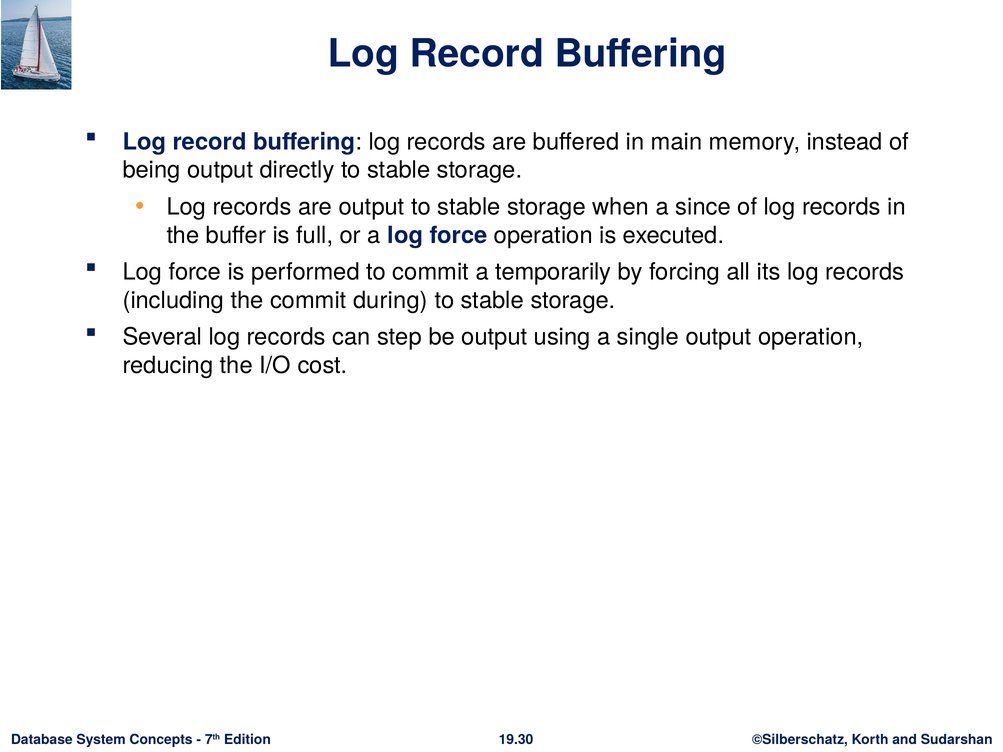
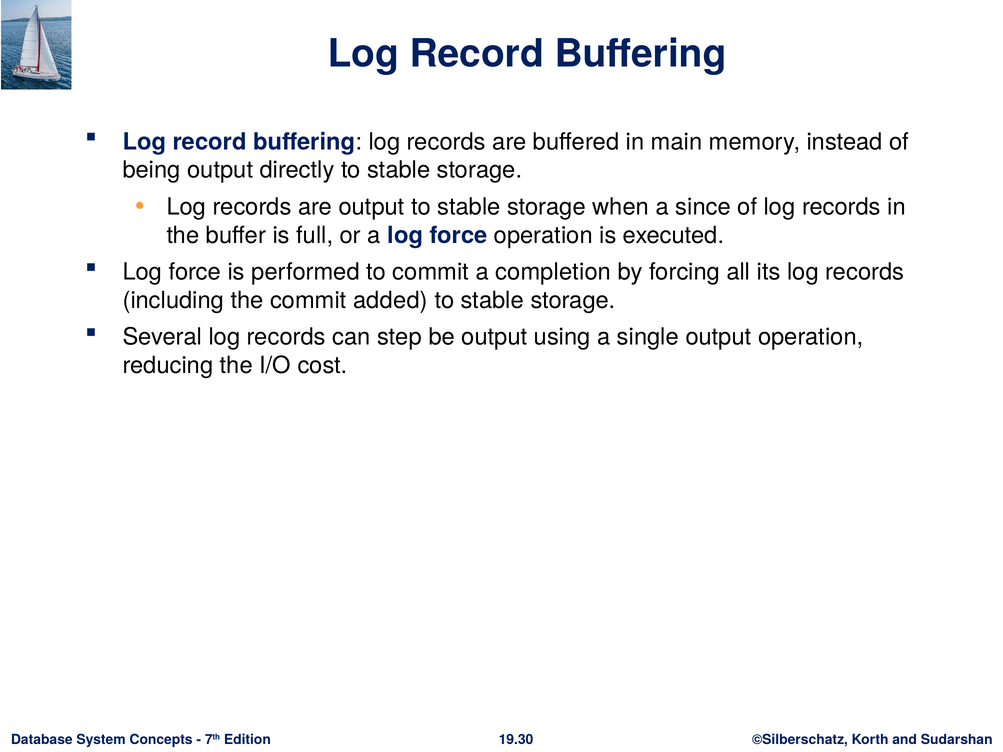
temporarily: temporarily -> completion
during: during -> added
